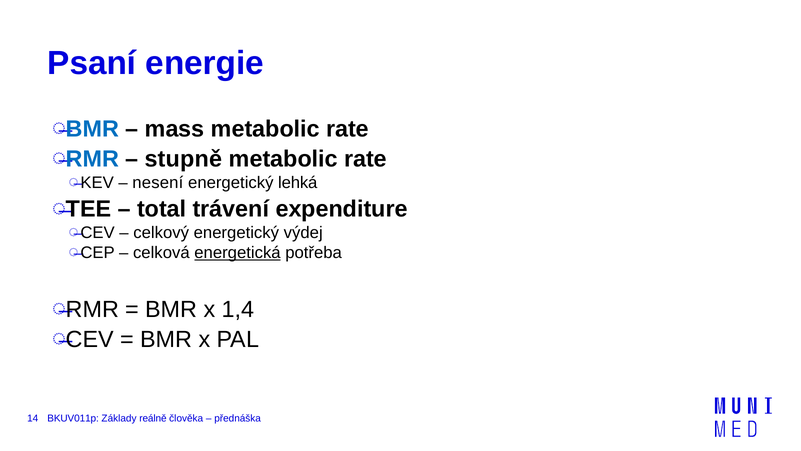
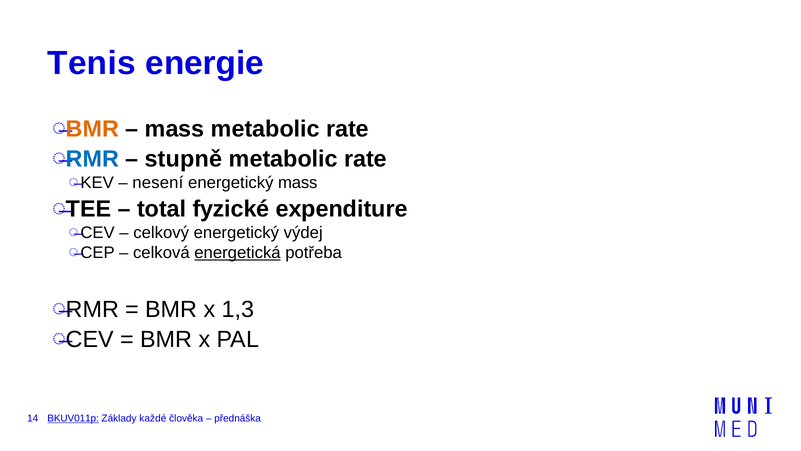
Psaní: Psaní -> Tenis
BMR at (92, 129) colour: blue -> orange
energetický lehká: lehká -> mass
trávení: trávení -> fyzické
1,4: 1,4 -> 1,3
BKUV011p underline: none -> present
reálně: reálně -> každé
